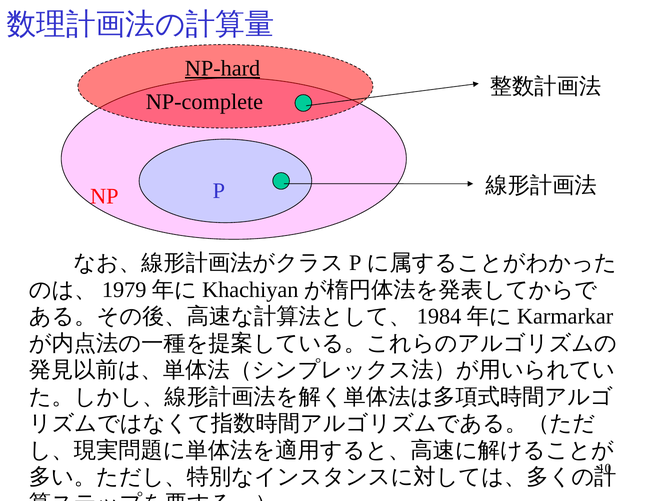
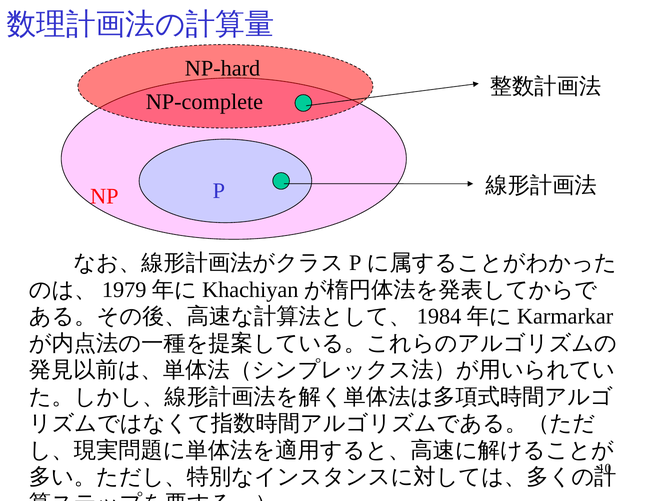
NP-hard underline: present -> none
